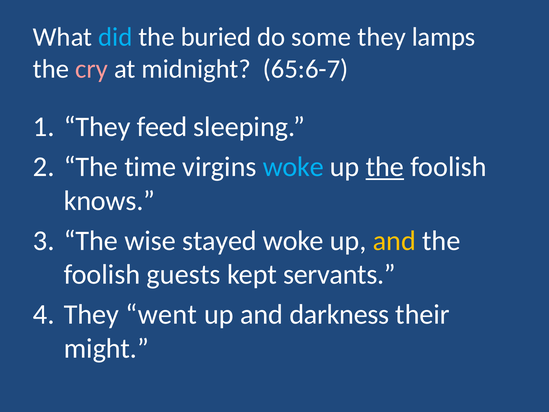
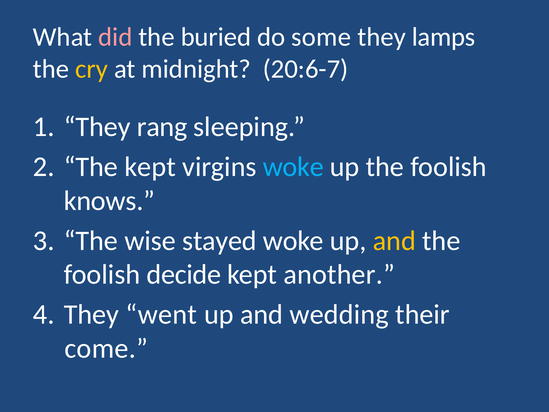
did colour: light blue -> pink
cry colour: pink -> yellow
65:6-7: 65:6-7 -> 20:6-7
feed: feed -> rang
The time: time -> kept
the at (385, 167) underline: present -> none
guests: guests -> decide
servants: servants -> another
darkness: darkness -> wedding
might: might -> come
